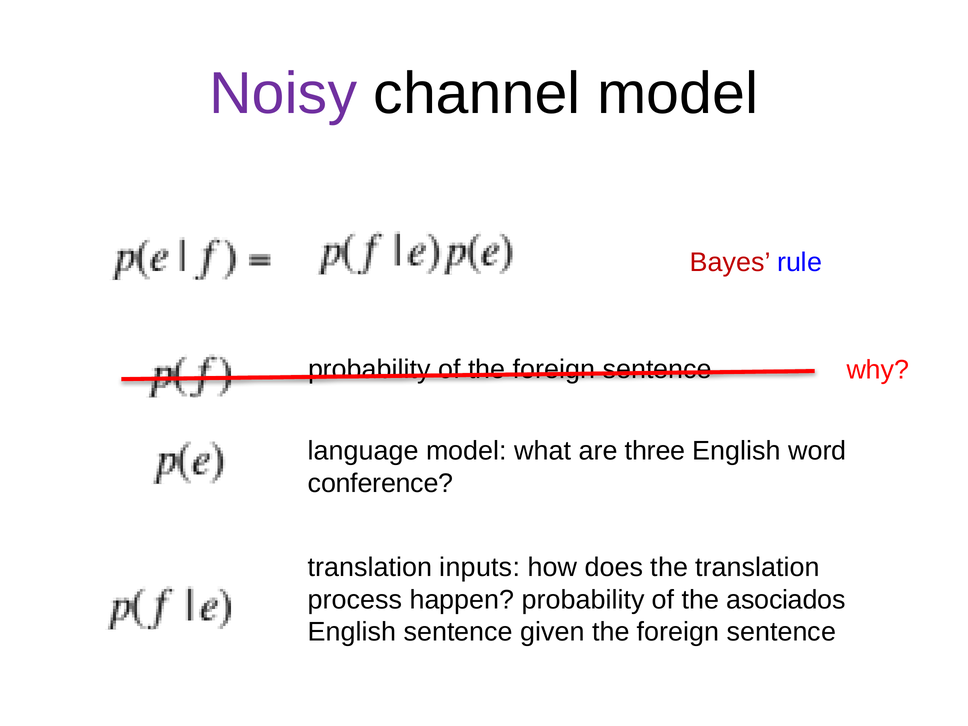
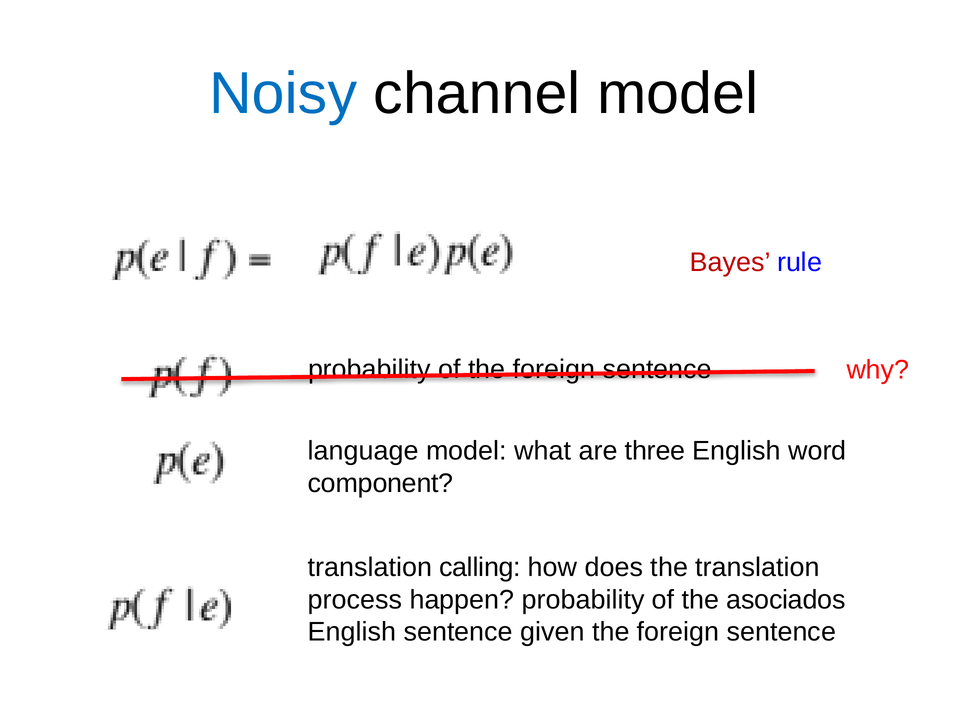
Noisy colour: purple -> blue
conference: conference -> component
inputs: inputs -> calling
